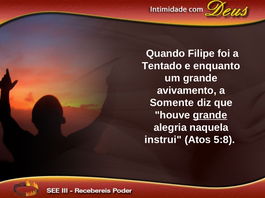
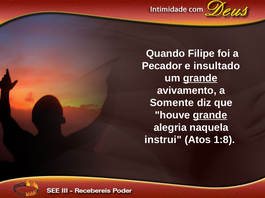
Tentado: Tentado -> Pecador
enquanto: enquanto -> insultado
grande at (200, 78) underline: none -> present
5:8: 5:8 -> 1:8
